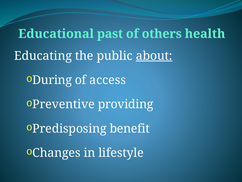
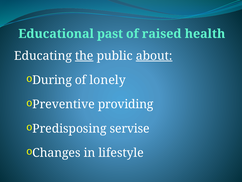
others: others -> raised
the underline: none -> present
access: access -> lonely
benefit: benefit -> servise
